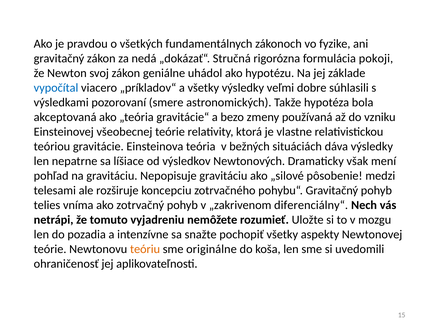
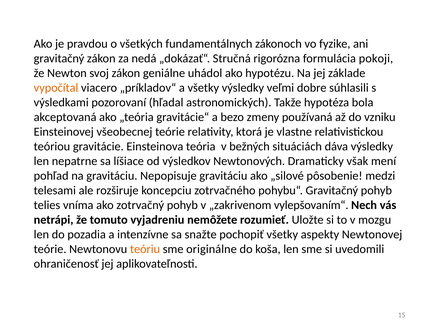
vypočítal colour: blue -> orange
smere: smere -> hľadal
diferenciálny“: diferenciálny“ -> vylepšovaním“
